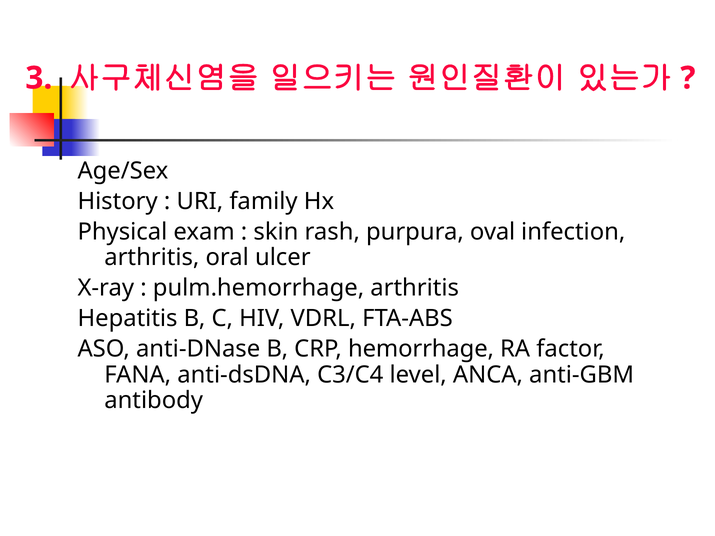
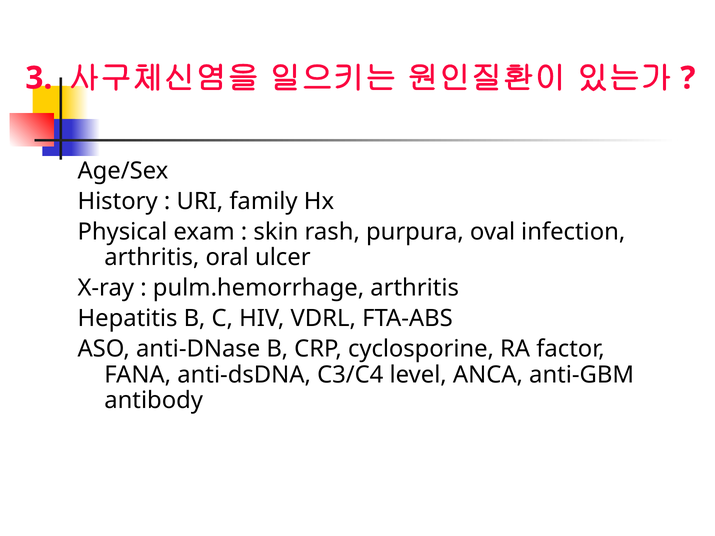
hemorrhage: hemorrhage -> cyclosporine
